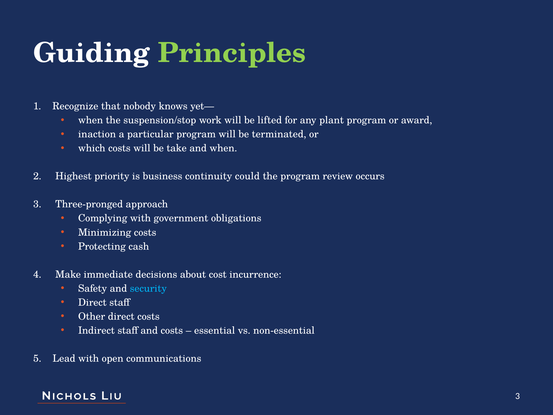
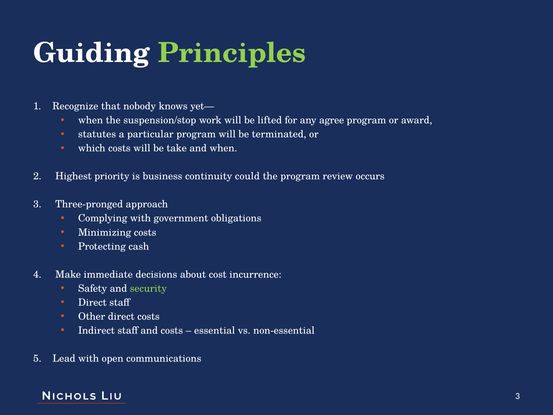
plant: plant -> agree
inaction: inaction -> statutes
security colour: light blue -> light green
